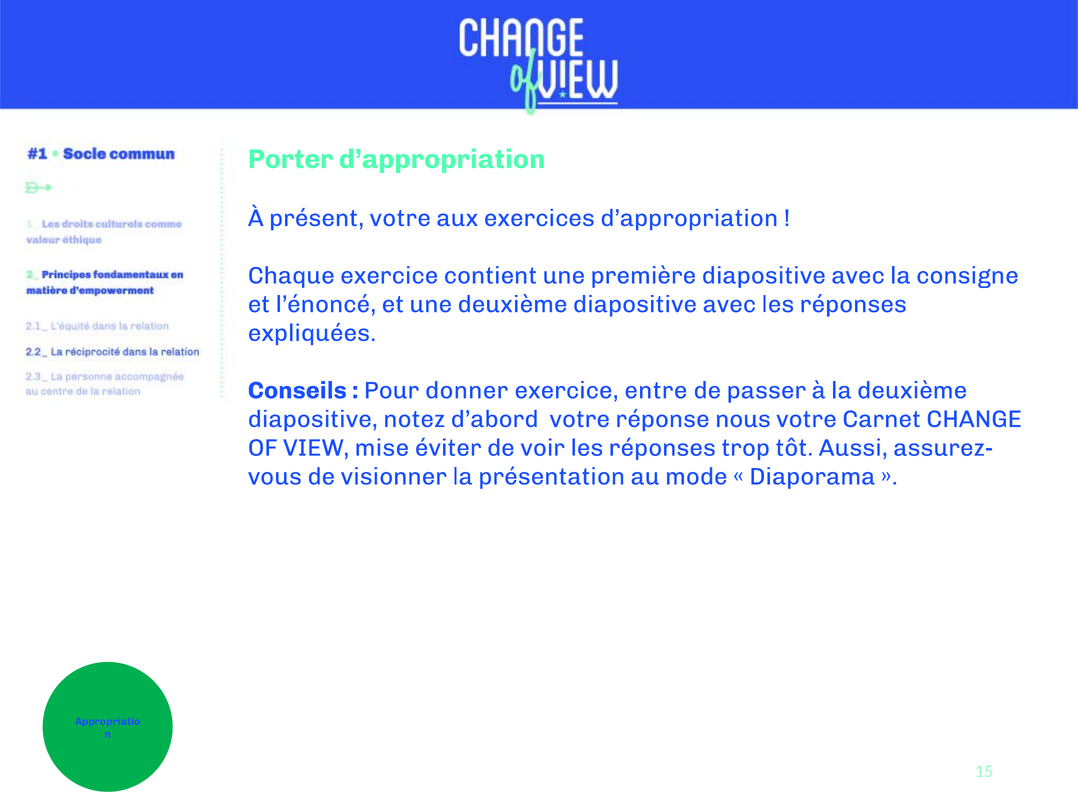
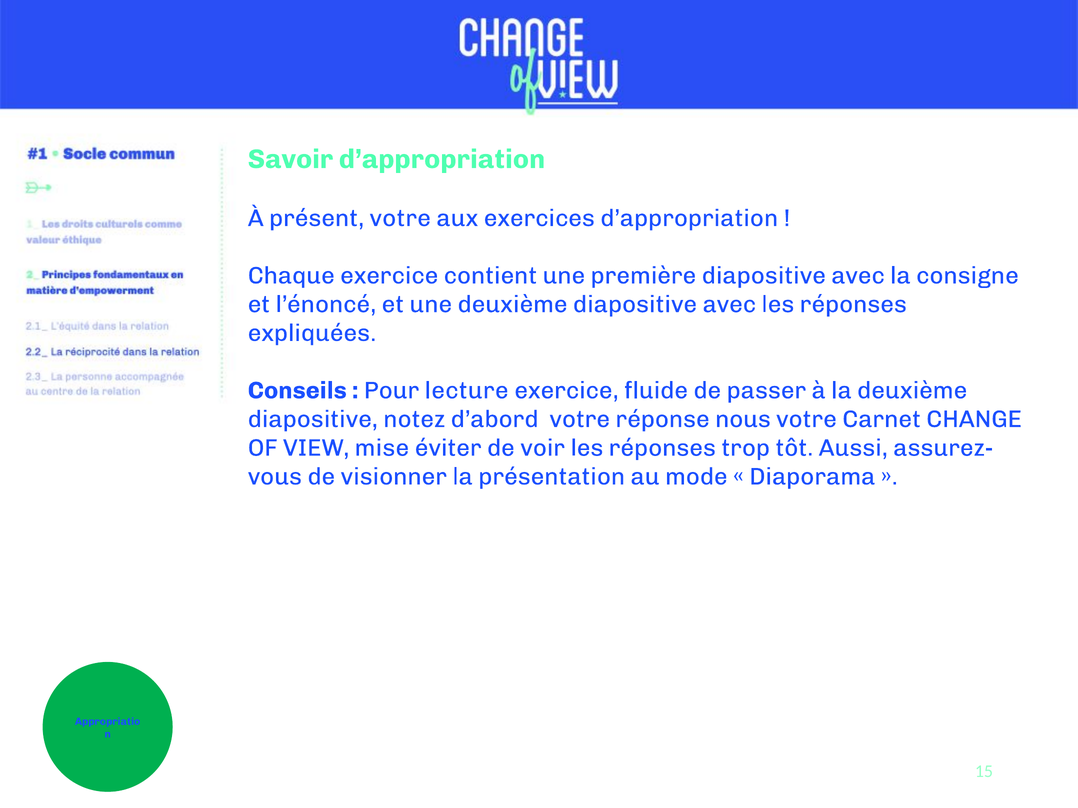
Porter: Porter -> Savoir
donner: donner -> lecture
entre: entre -> fluide
